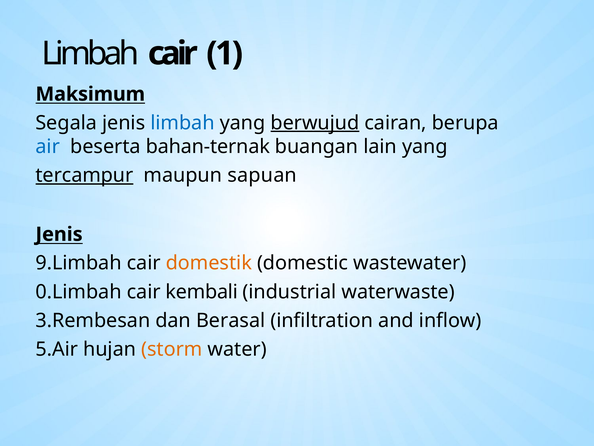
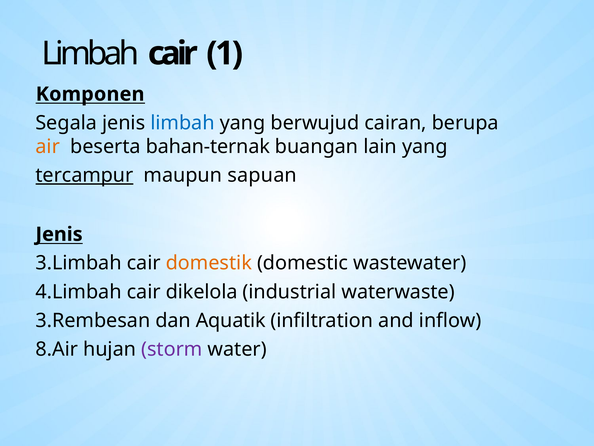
Maksimum: Maksimum -> Komponen
berwujud underline: present -> none
air colour: blue -> orange
9.Limbah: 9.Limbah -> 3.Limbah
0.Limbah: 0.Limbah -> 4.Limbah
kembali: kembali -> dikelola
Berasal: Berasal -> Aquatik
5.Air: 5.Air -> 8.Air
storm colour: orange -> purple
